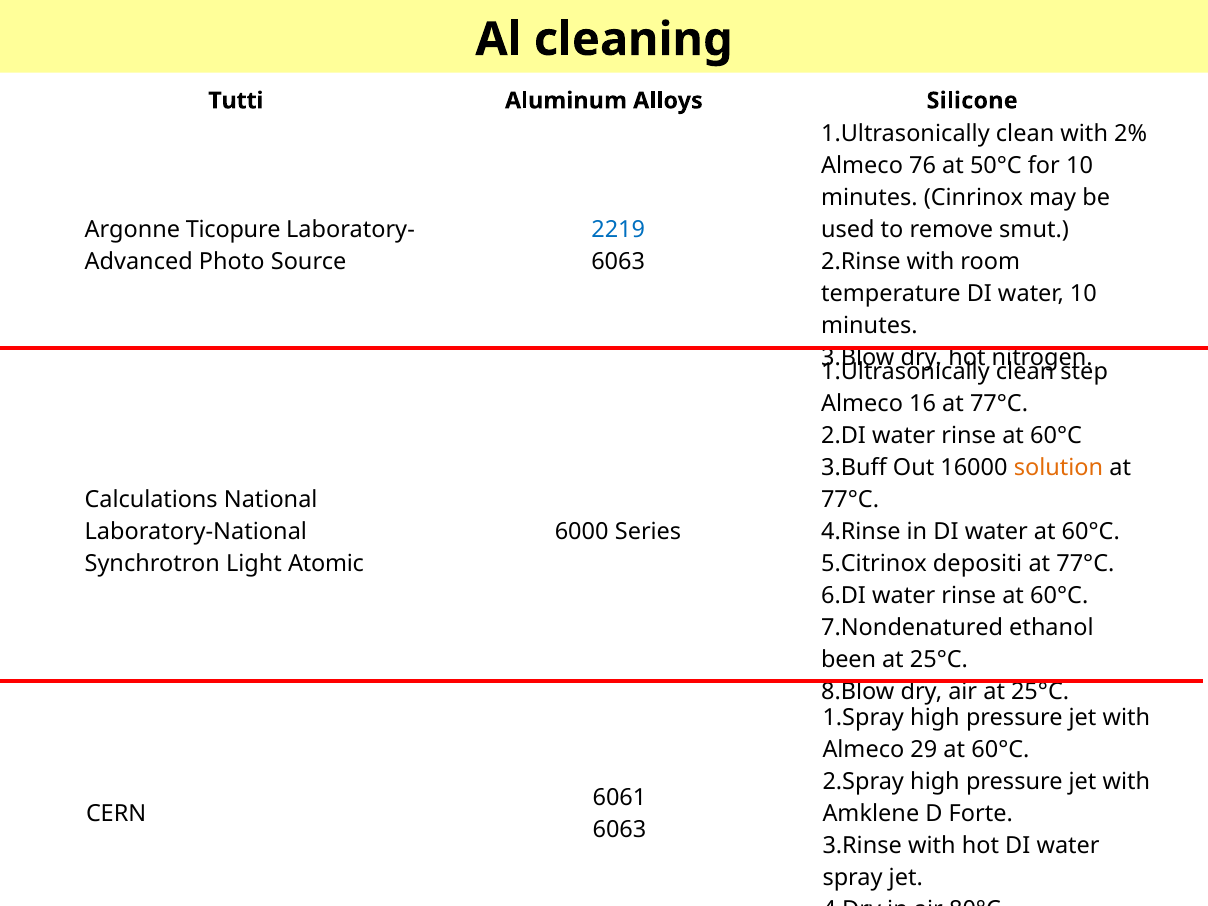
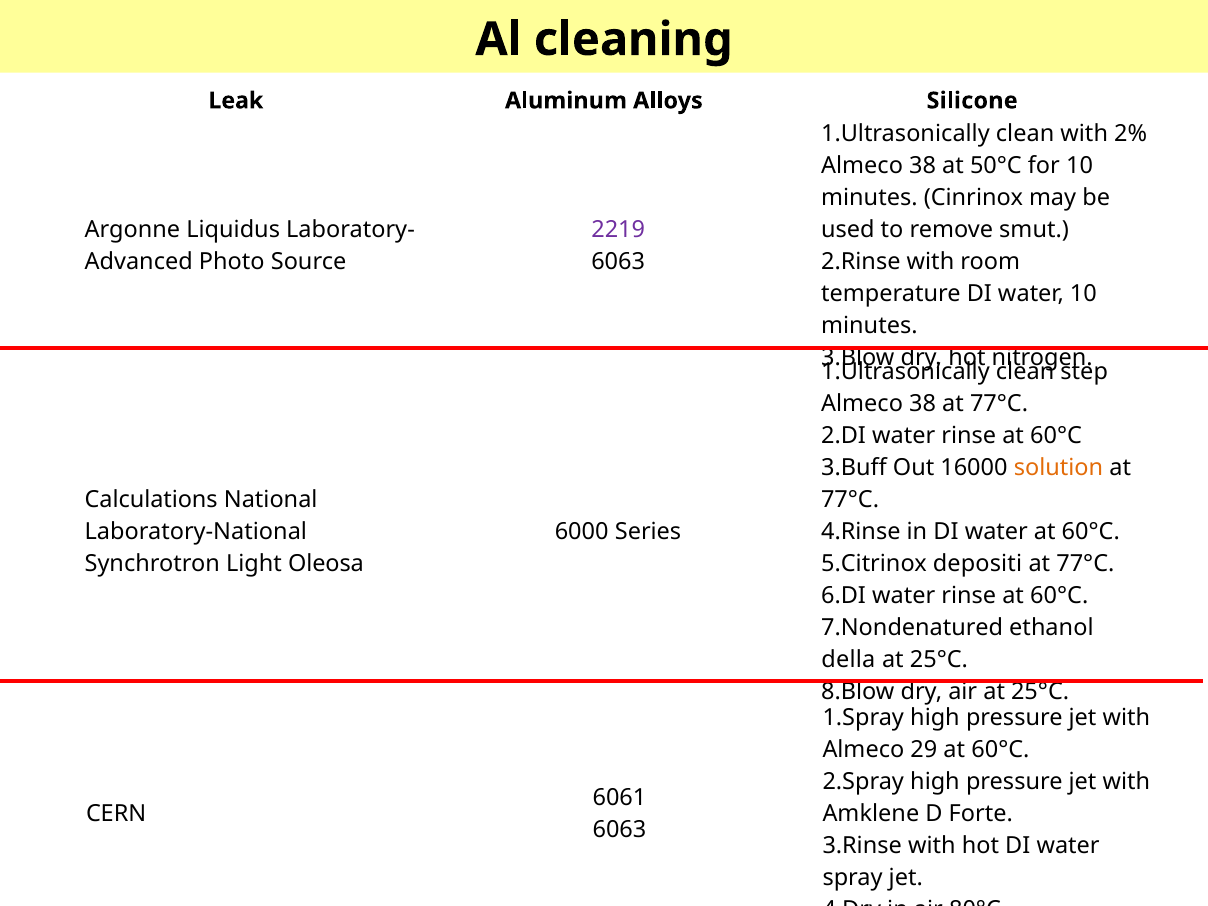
Tutti: Tutti -> Leak
76 at (923, 166): 76 -> 38
Ticopure: Ticopure -> Liquidus
2219 colour: blue -> purple
16 at (923, 404): 16 -> 38
Atomic: Atomic -> Oleosa
been: been -> della
